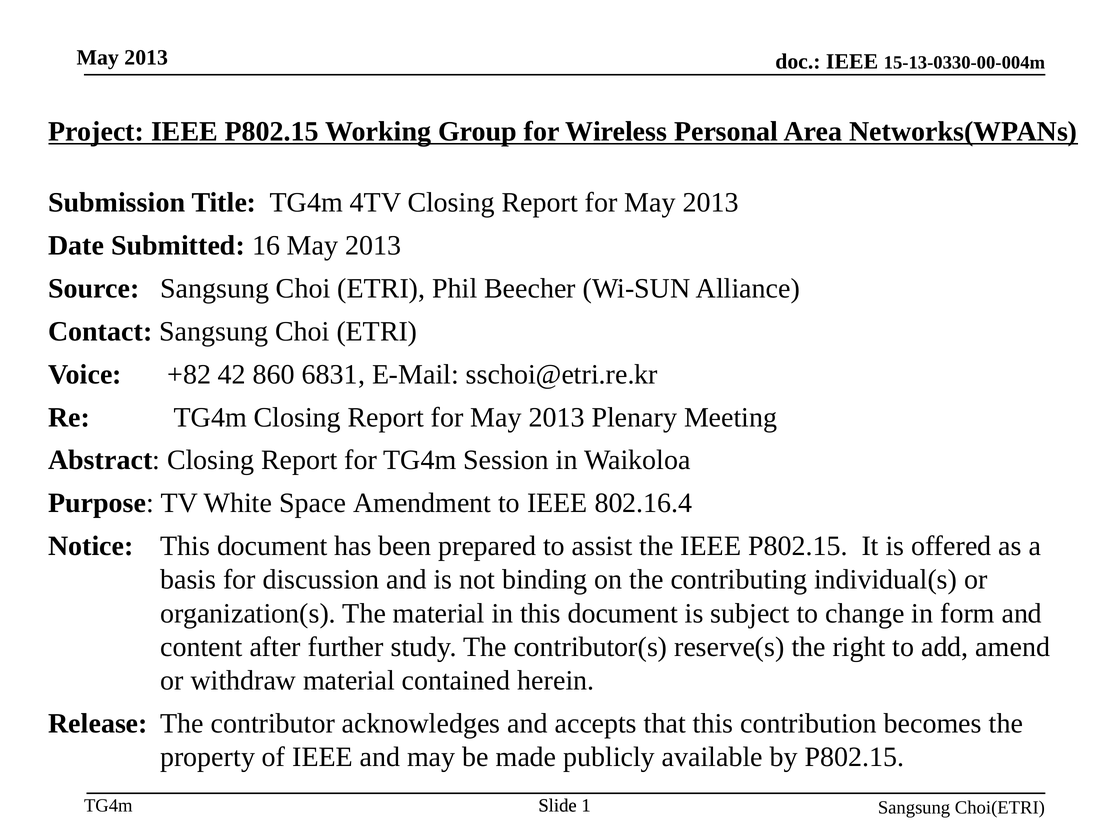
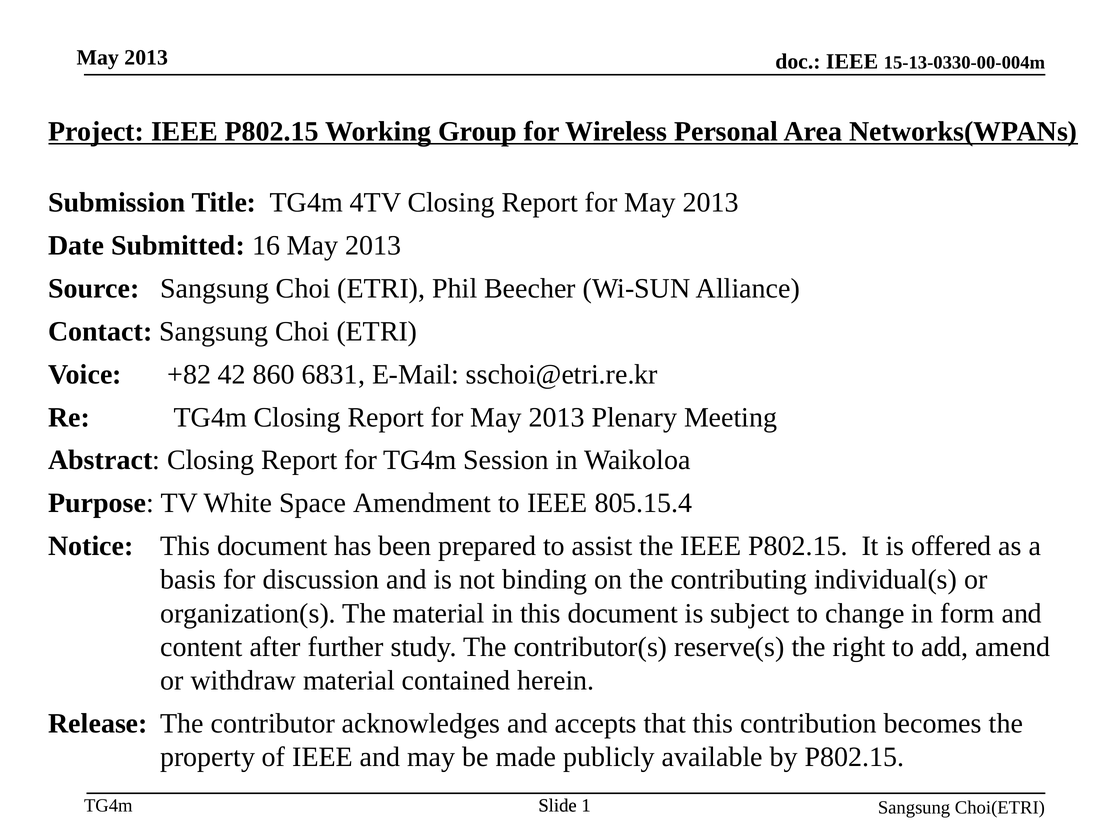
802.16.4: 802.16.4 -> 805.15.4
